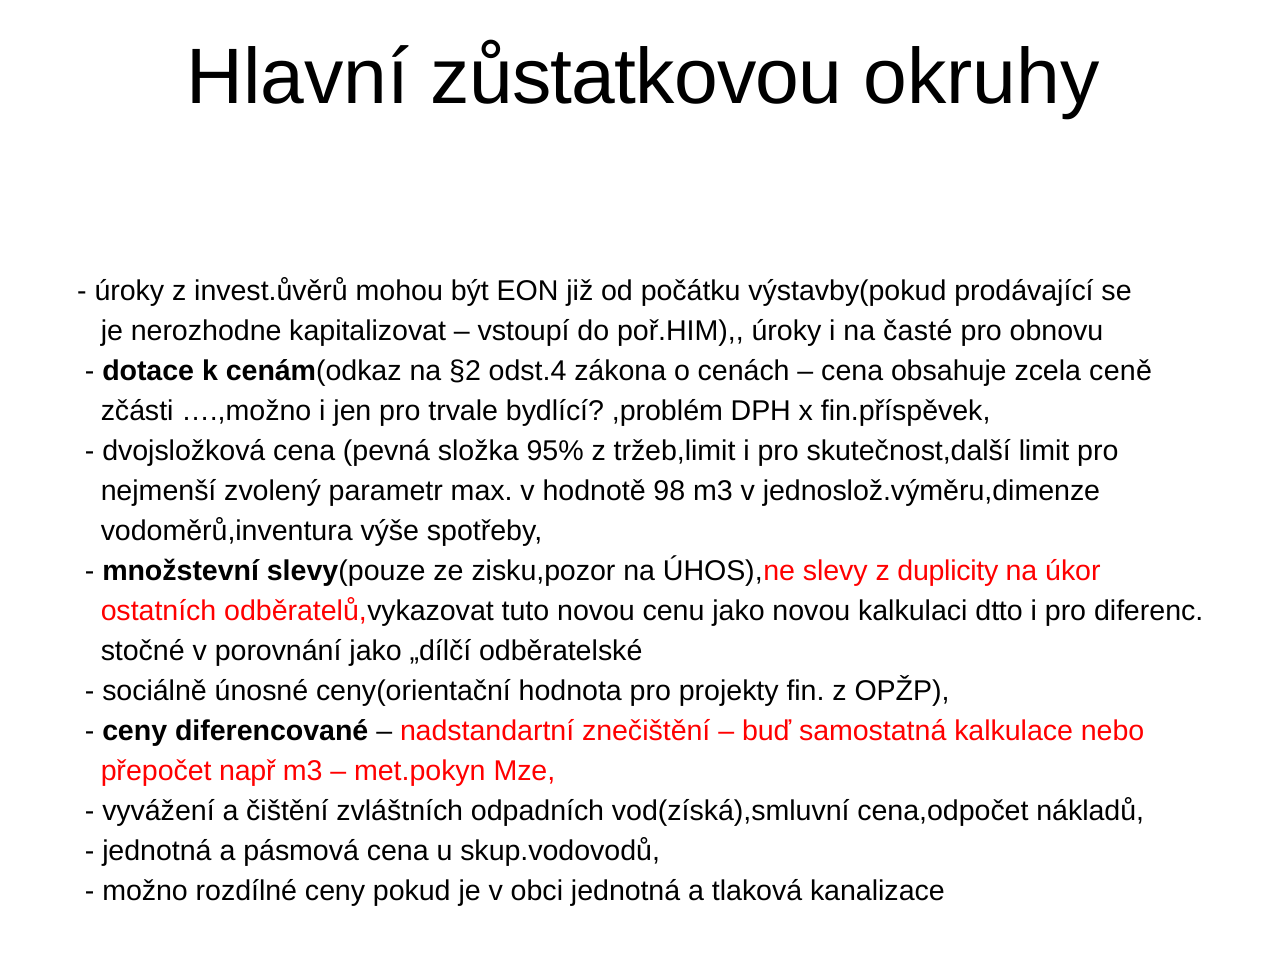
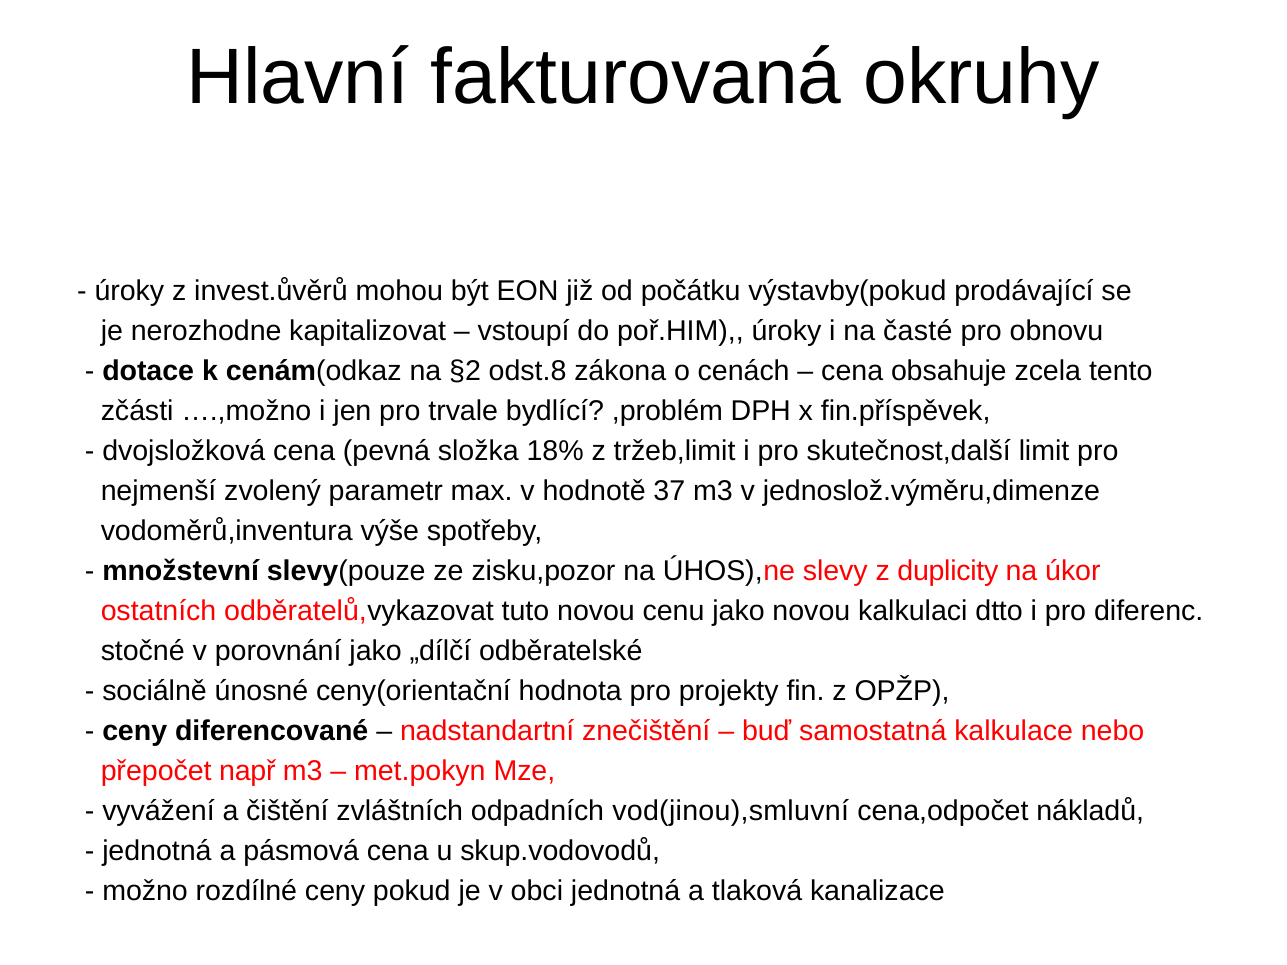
zůstatkovou: zůstatkovou -> fakturovaná
odst.4: odst.4 -> odst.8
ceně: ceně -> tento
95%: 95% -> 18%
98: 98 -> 37
vod(získá),smluvní: vod(získá),smluvní -> vod(jinou),smluvní
